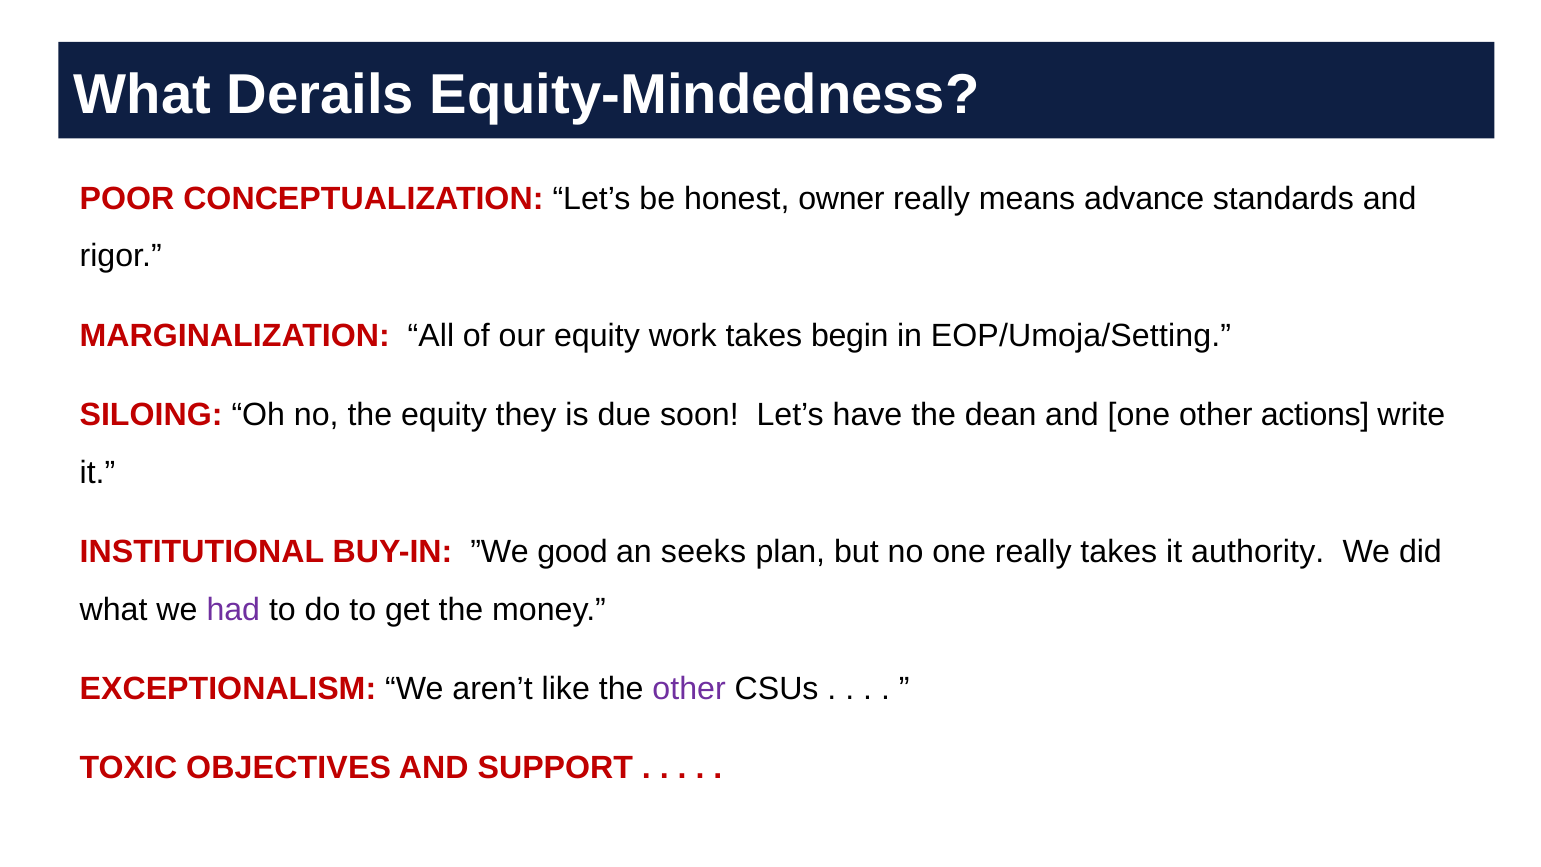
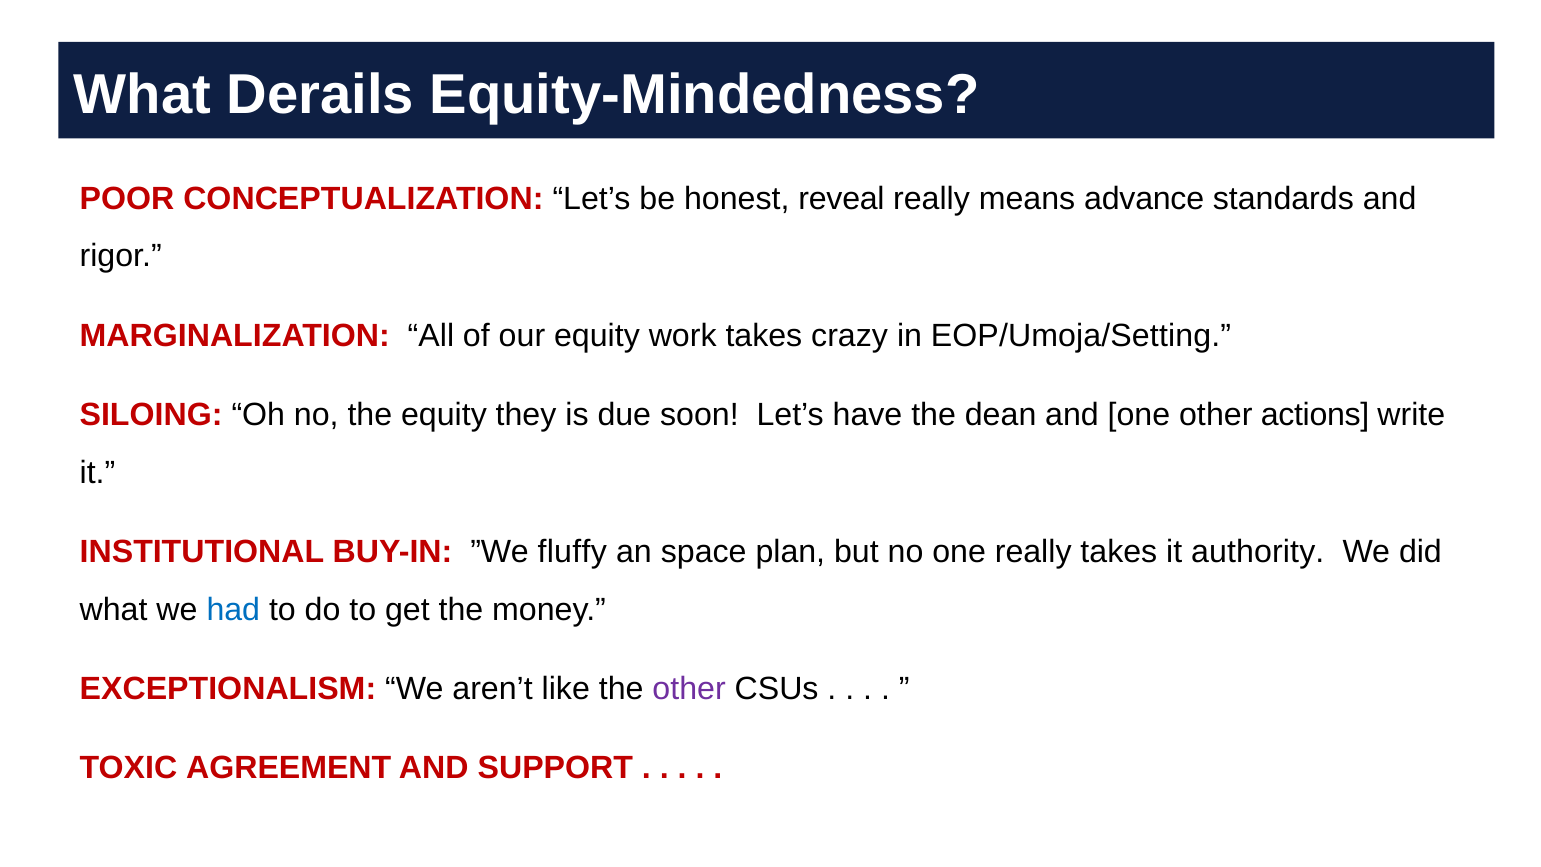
owner: owner -> reveal
begin: begin -> crazy
good: good -> fluffy
seeks: seeks -> space
had colour: purple -> blue
OBJECTIVES: OBJECTIVES -> AGREEMENT
